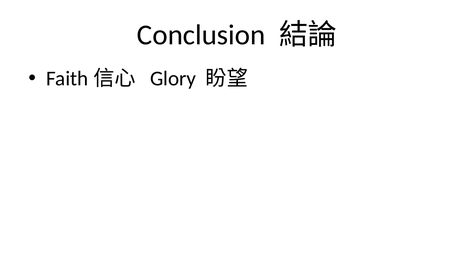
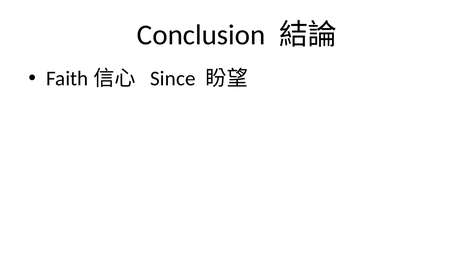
Glory: Glory -> Since
